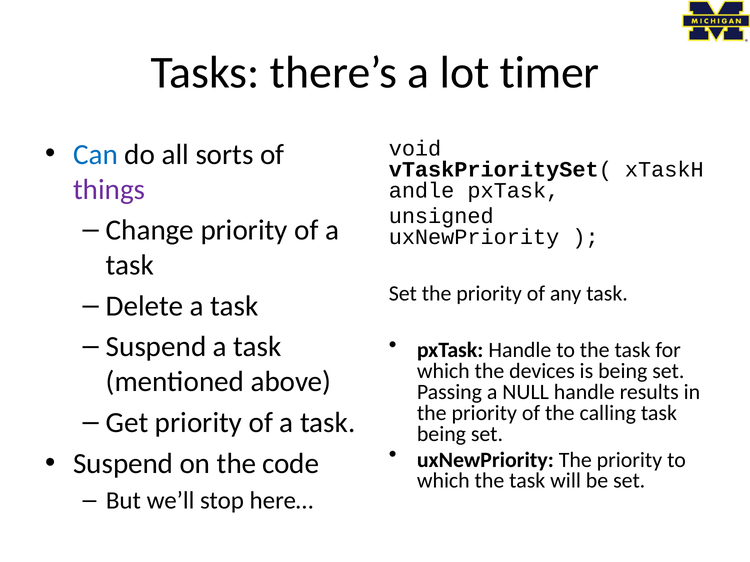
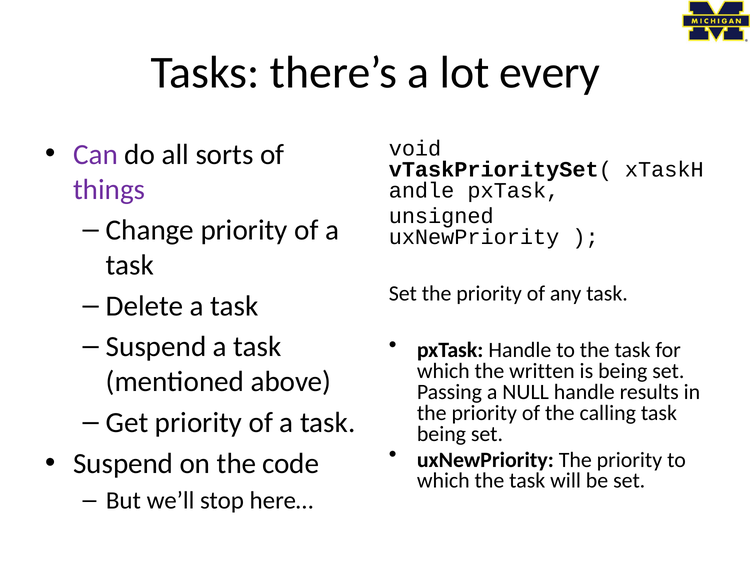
timer: timer -> every
Can colour: blue -> purple
devices: devices -> written
